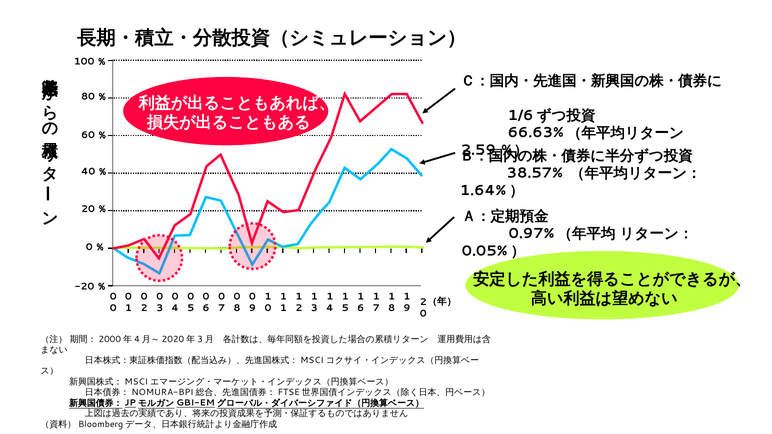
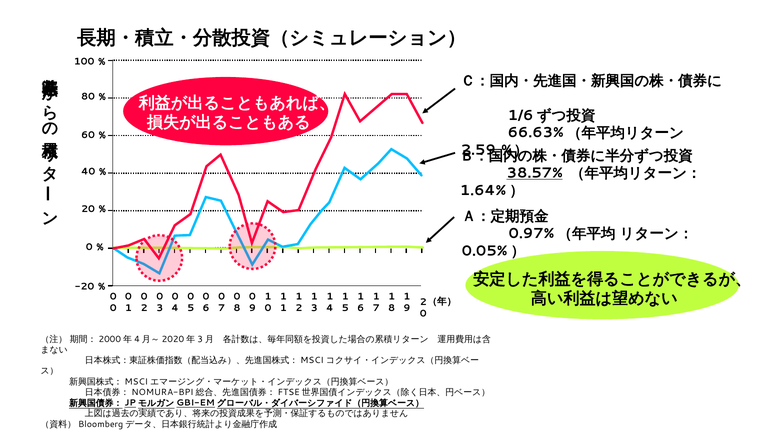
38.57% underline: none -> present
